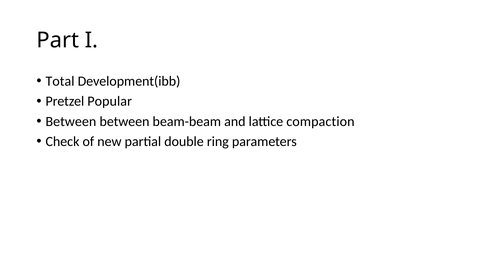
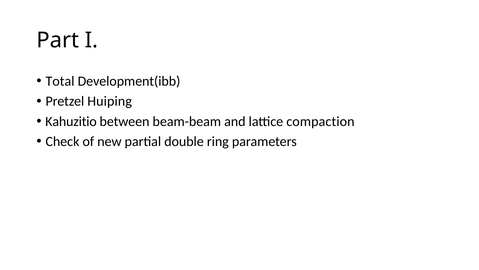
Popular: Popular -> Huiping
Between at (71, 121): Between -> Kahuzitio
